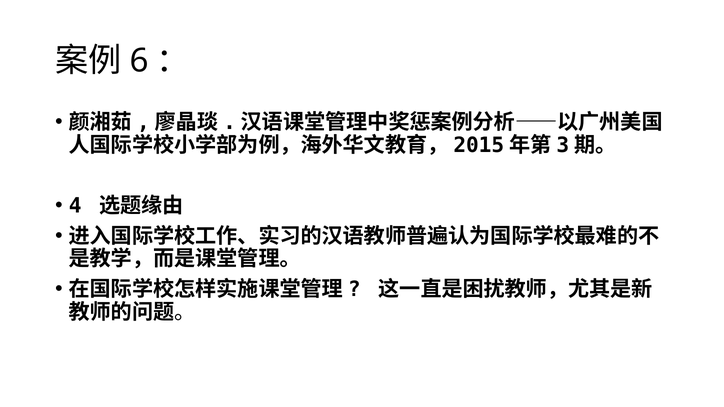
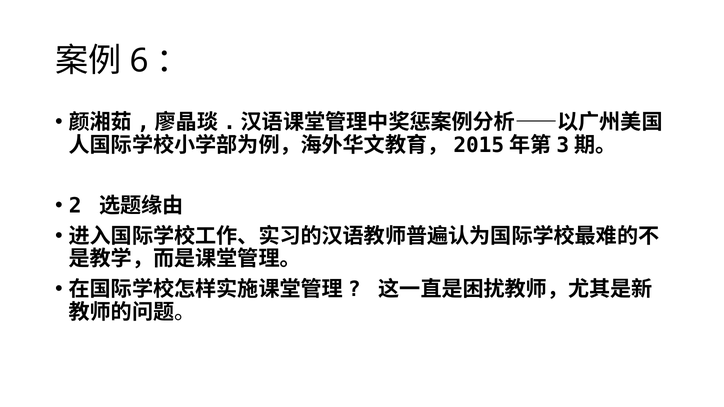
4: 4 -> 2
